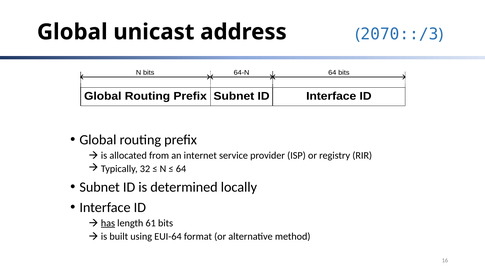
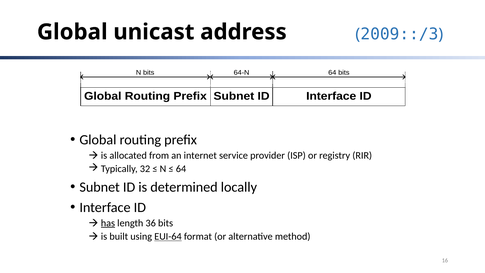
2070::/3: 2070::/3 -> 2009::/3
61: 61 -> 36
EUI-64 underline: none -> present
